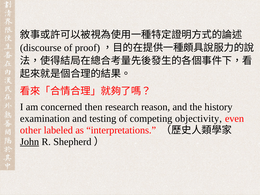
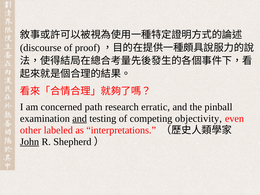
then: then -> path
reason: reason -> erratic
history: history -> pinball
and at (80, 119) underline: none -> present
